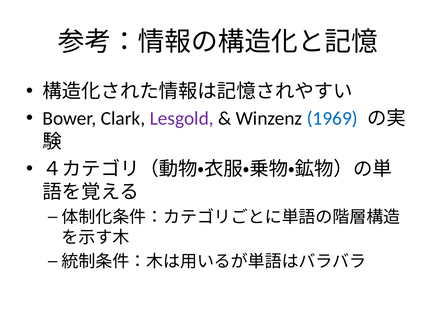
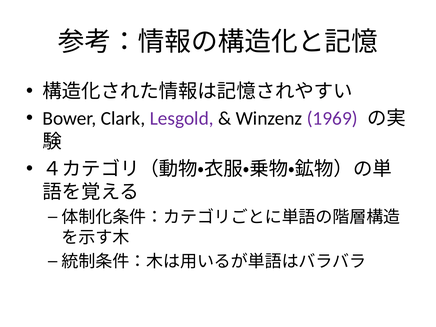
1969 colour: blue -> purple
